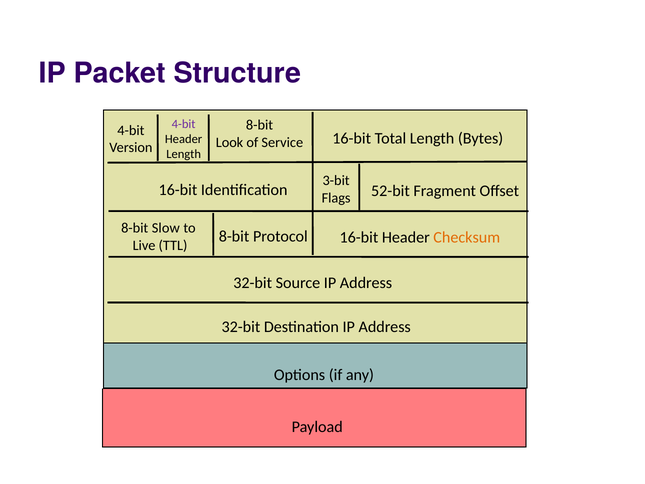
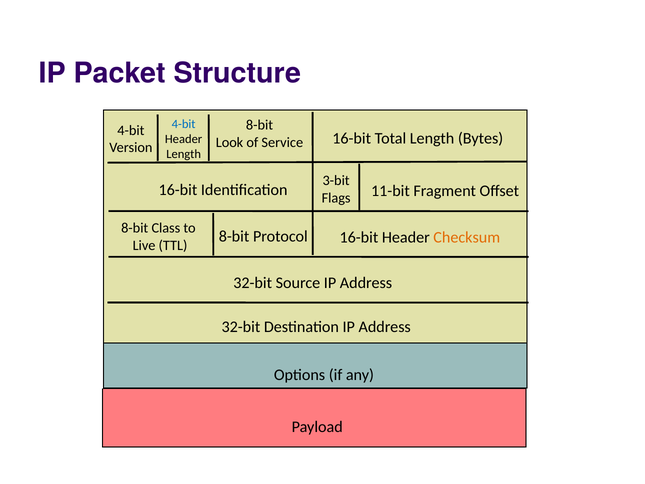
4-bit at (184, 124) colour: purple -> blue
52-bit: 52-bit -> 11-bit
Slow: Slow -> Class
